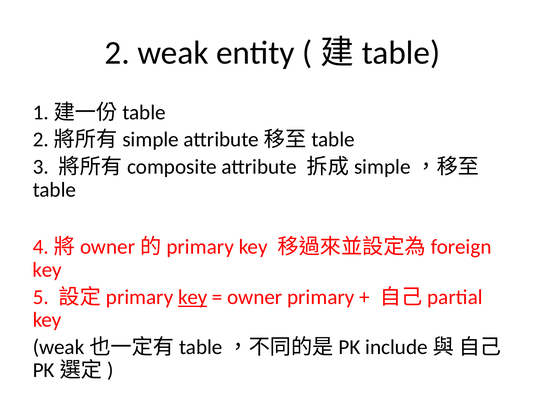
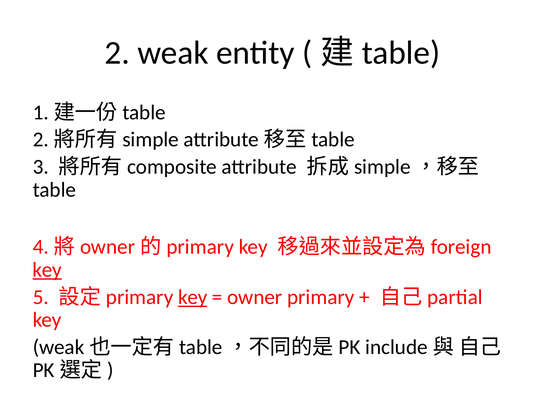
key at (47, 270) underline: none -> present
